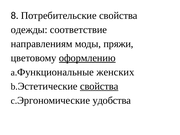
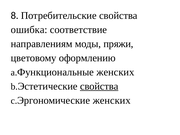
одежды: одежды -> ошибка
оформлению underline: present -> none
удобства at (112, 100): удобства -> женских
